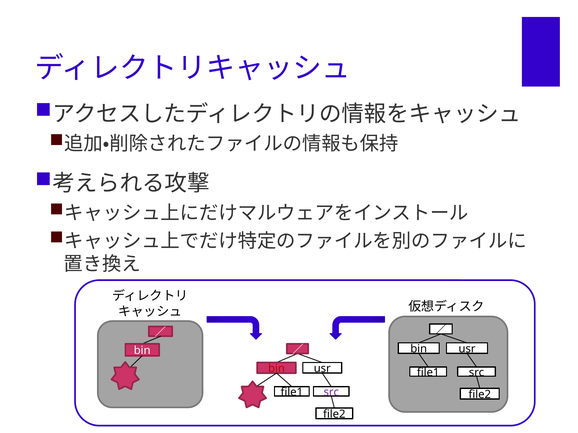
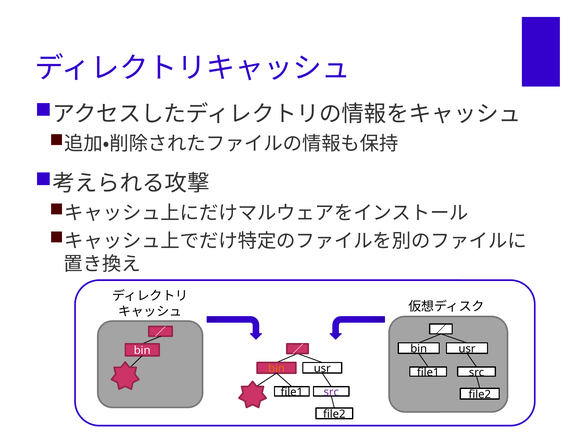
bin at (277, 369) colour: red -> orange
